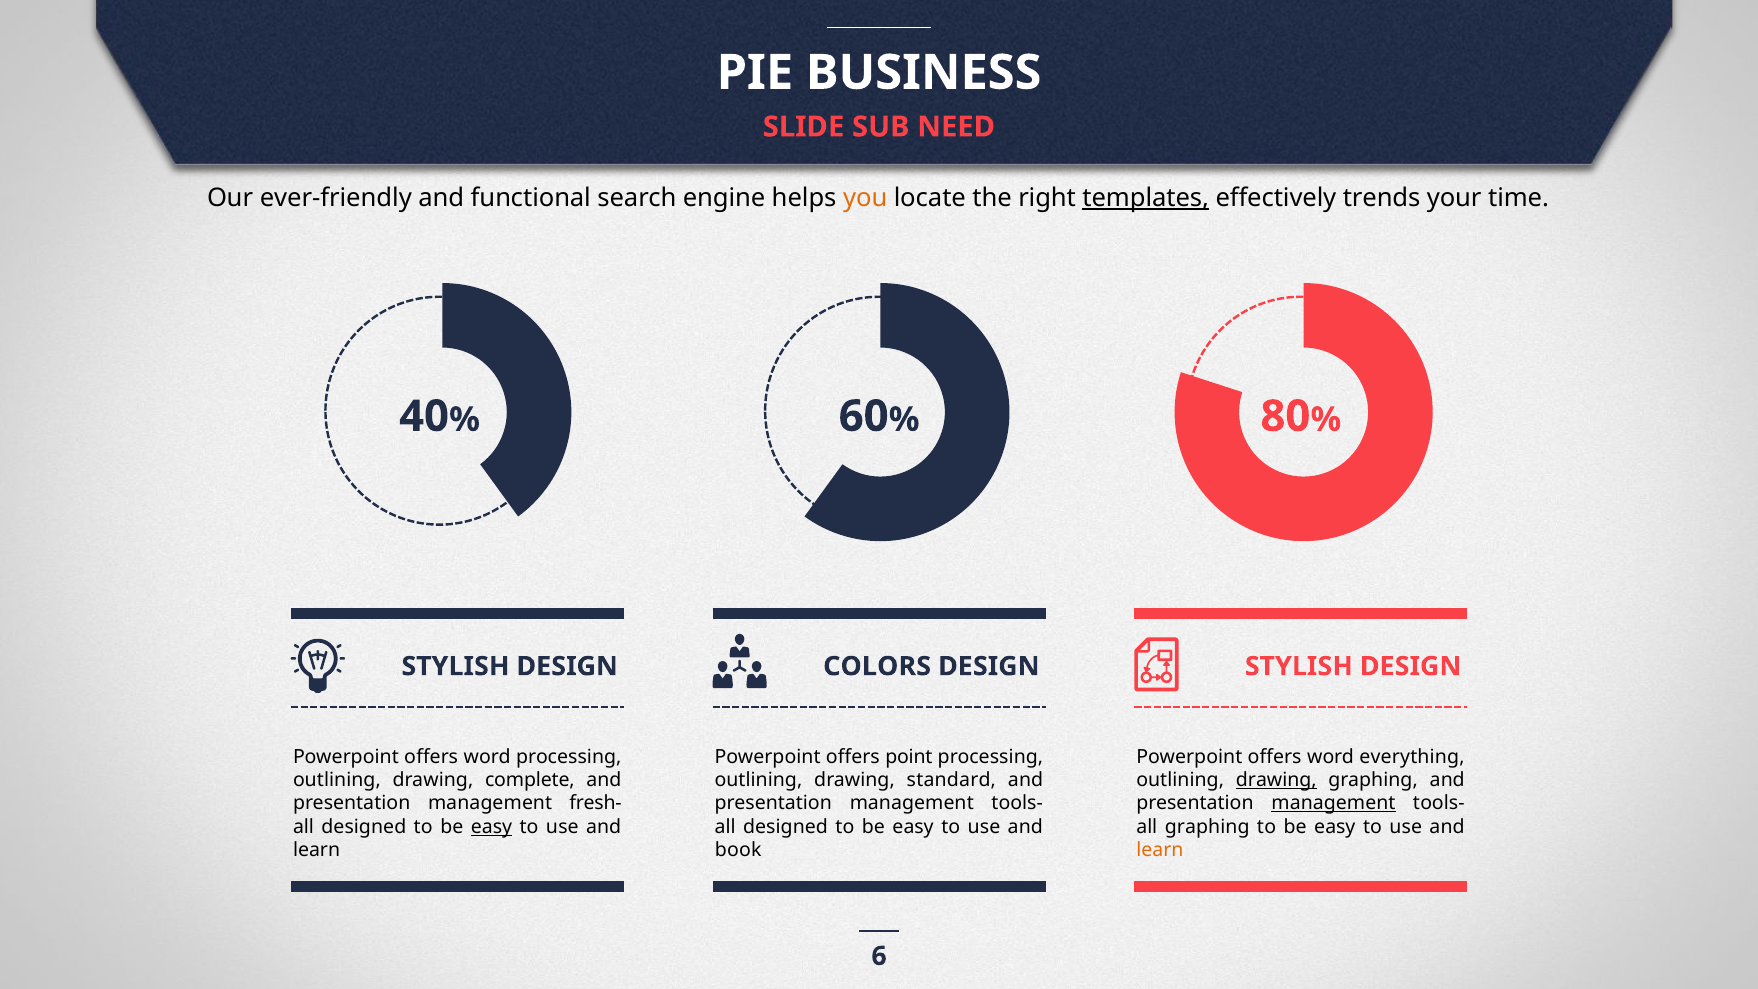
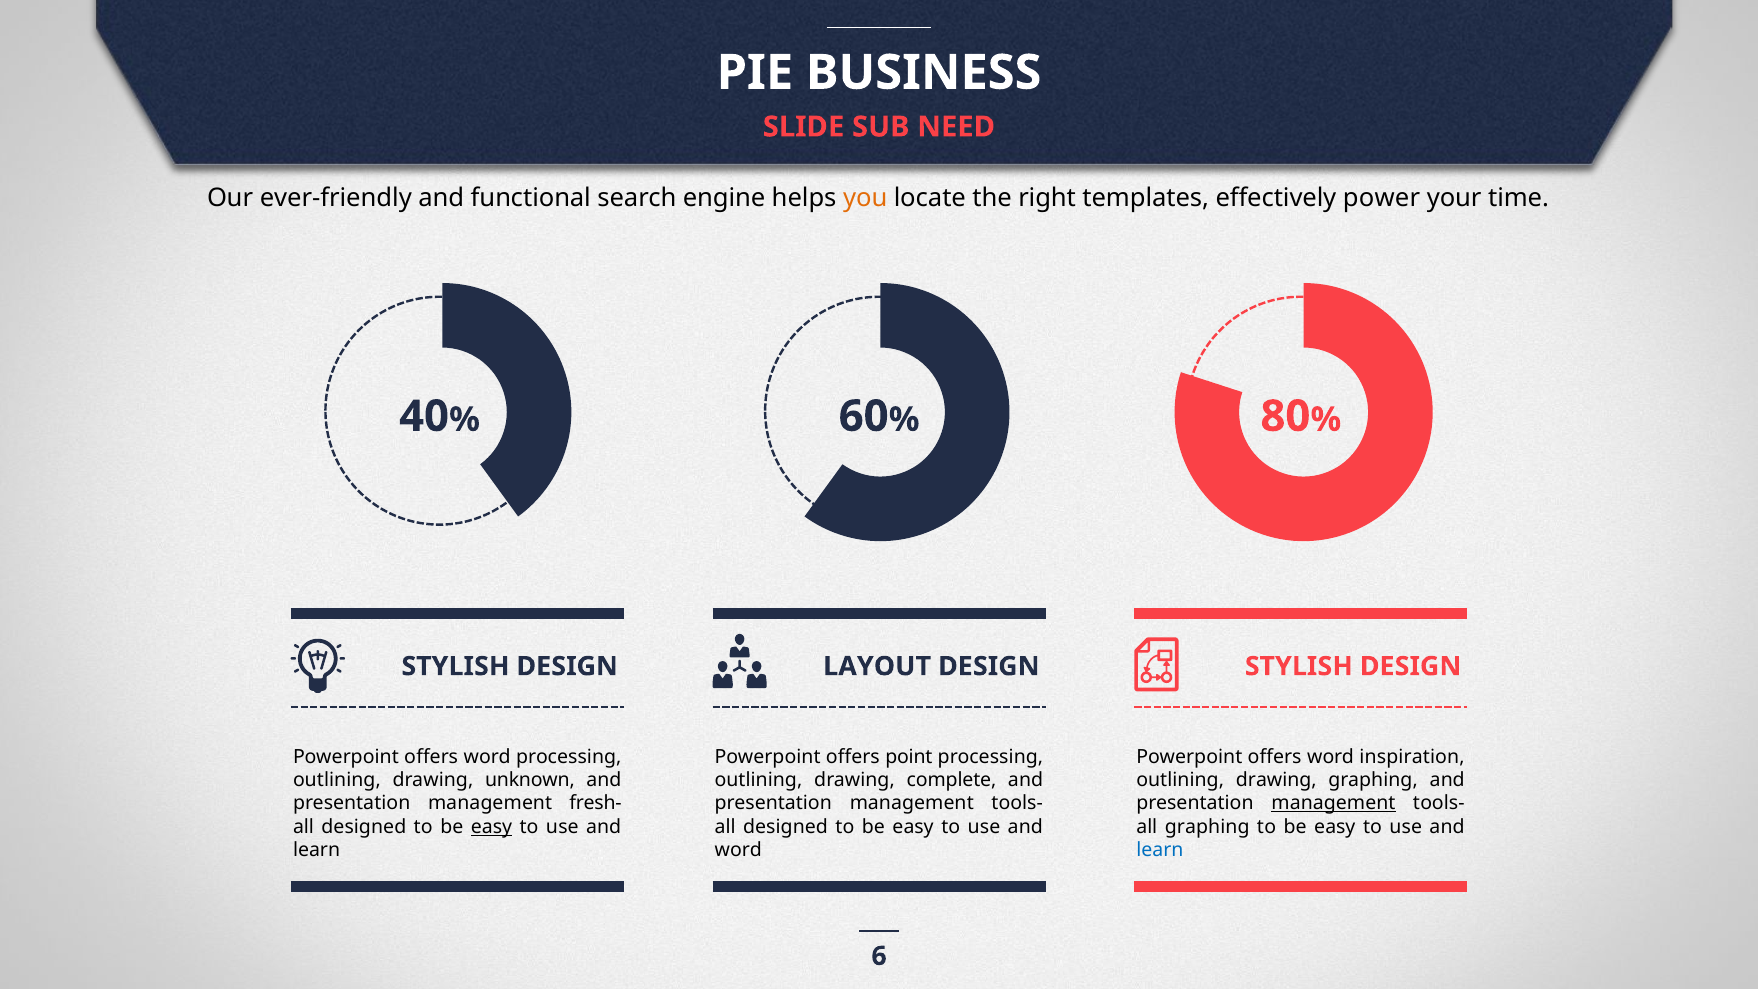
templates underline: present -> none
trends: trends -> power
COLORS: COLORS -> LAYOUT
everything: everything -> inspiration
complete: complete -> unknown
standard: standard -> complete
drawing at (1276, 780) underline: present -> none
book at (738, 850): book -> word
learn at (1160, 850) colour: orange -> blue
